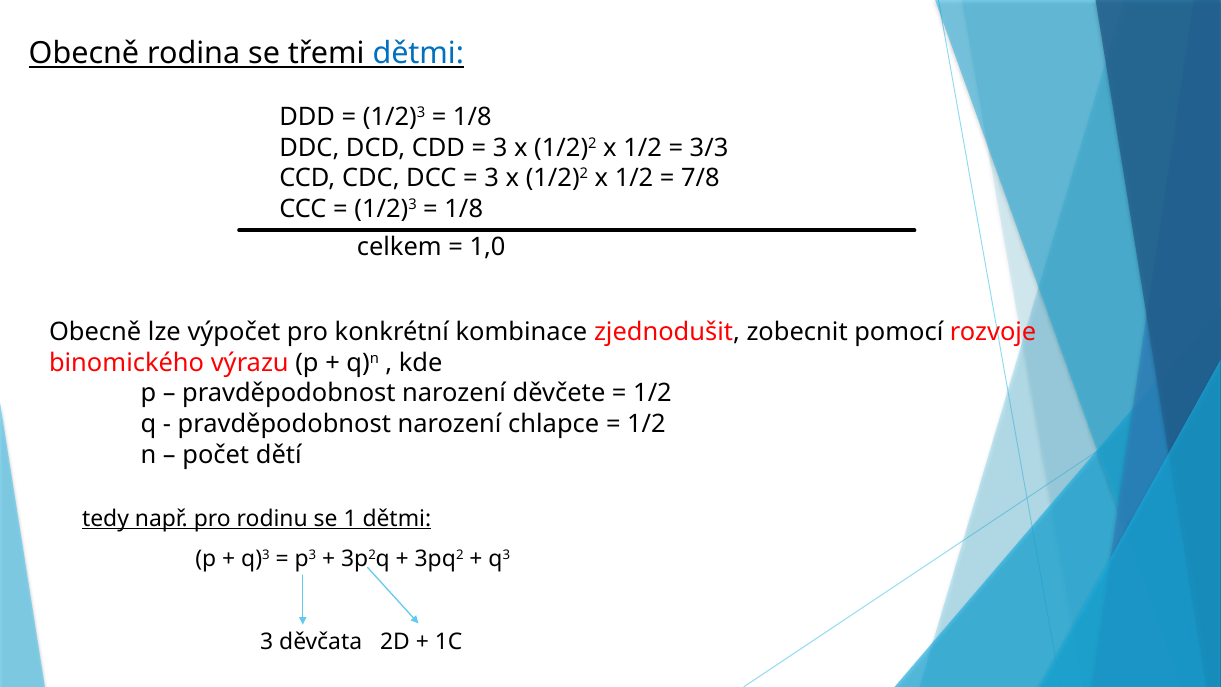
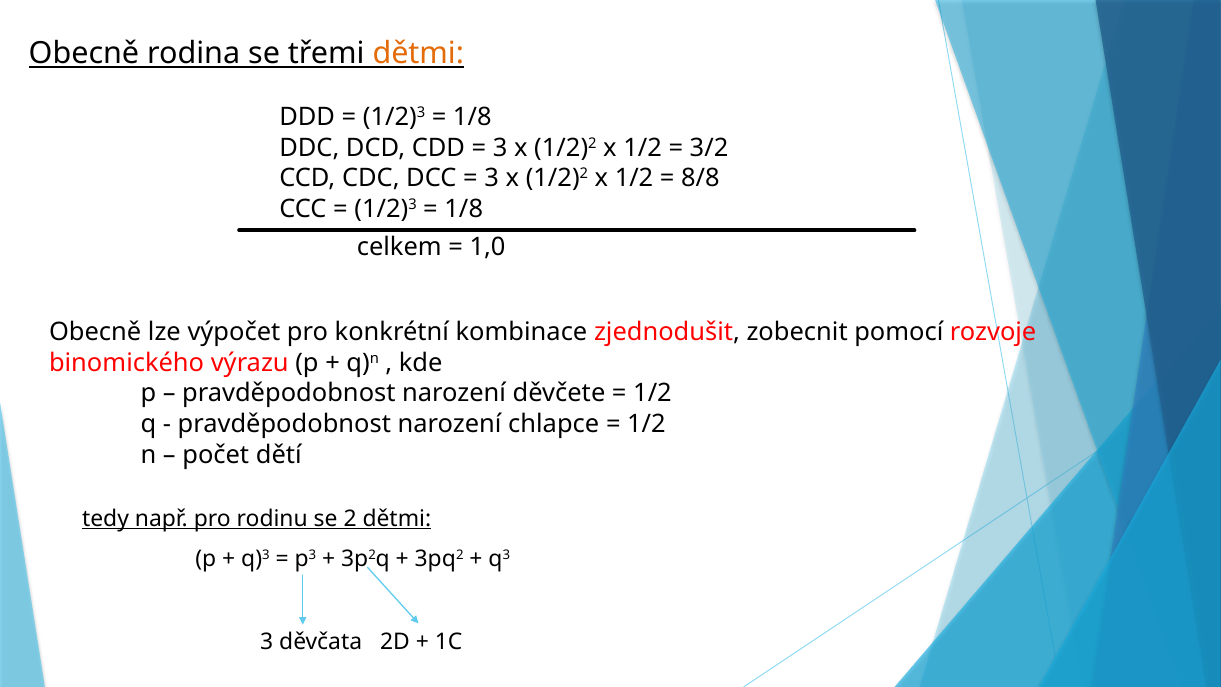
dětmi at (418, 53) colour: blue -> orange
3/3: 3/3 -> 3/2
7/8: 7/8 -> 8/8
1: 1 -> 2
